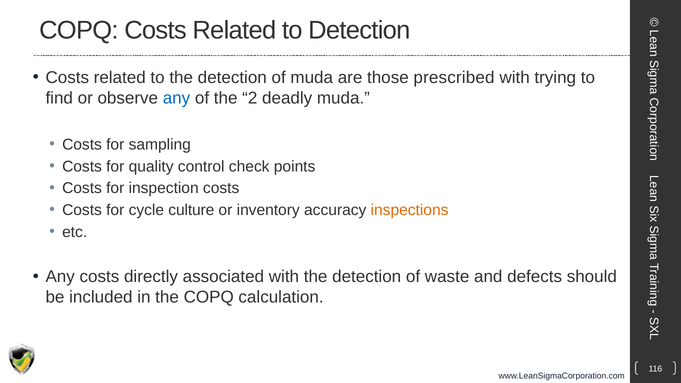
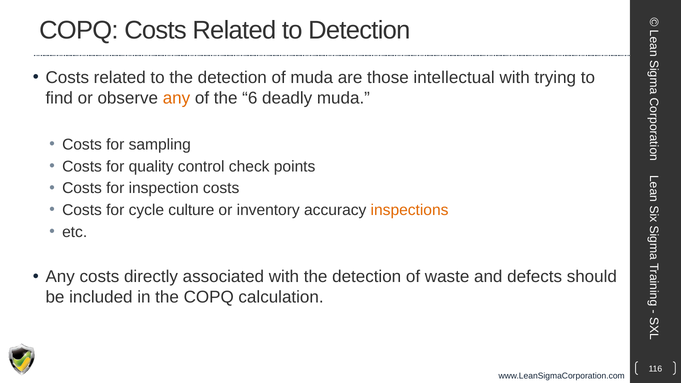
prescribed: prescribed -> intellectual
any at (176, 98) colour: blue -> orange
2: 2 -> 6
